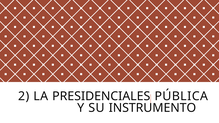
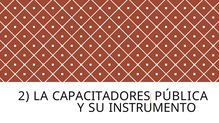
PRESIDENCIALES: PRESIDENCIALES -> CAPACITADORES
